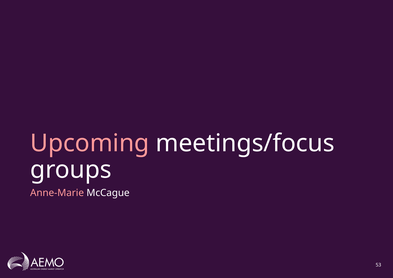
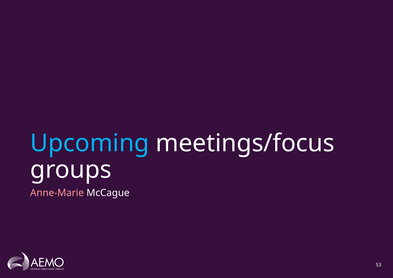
Upcoming colour: pink -> light blue
